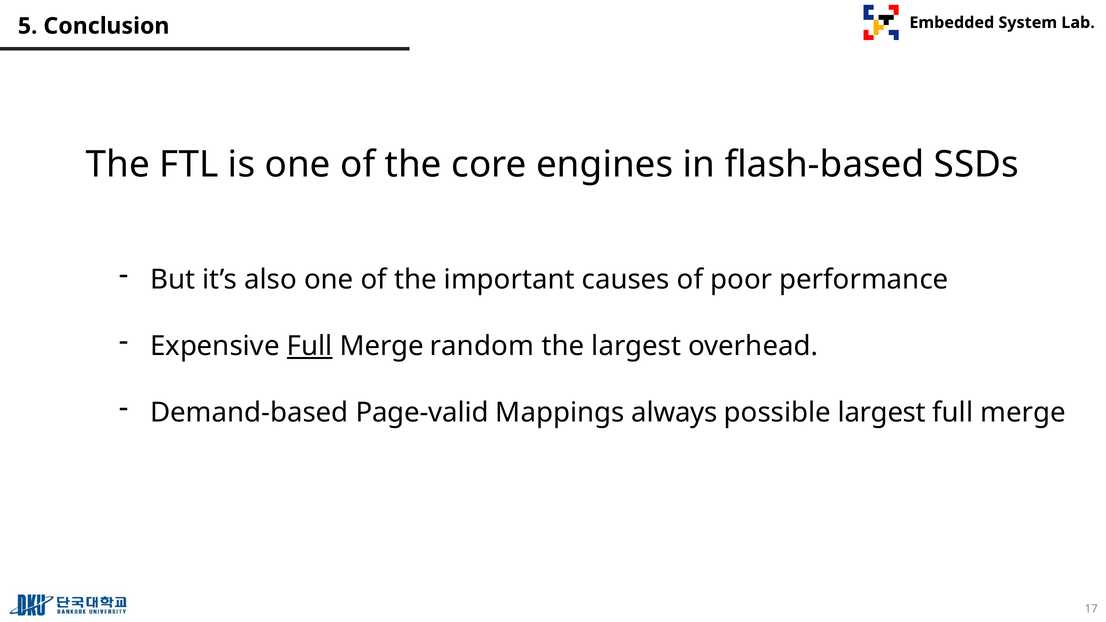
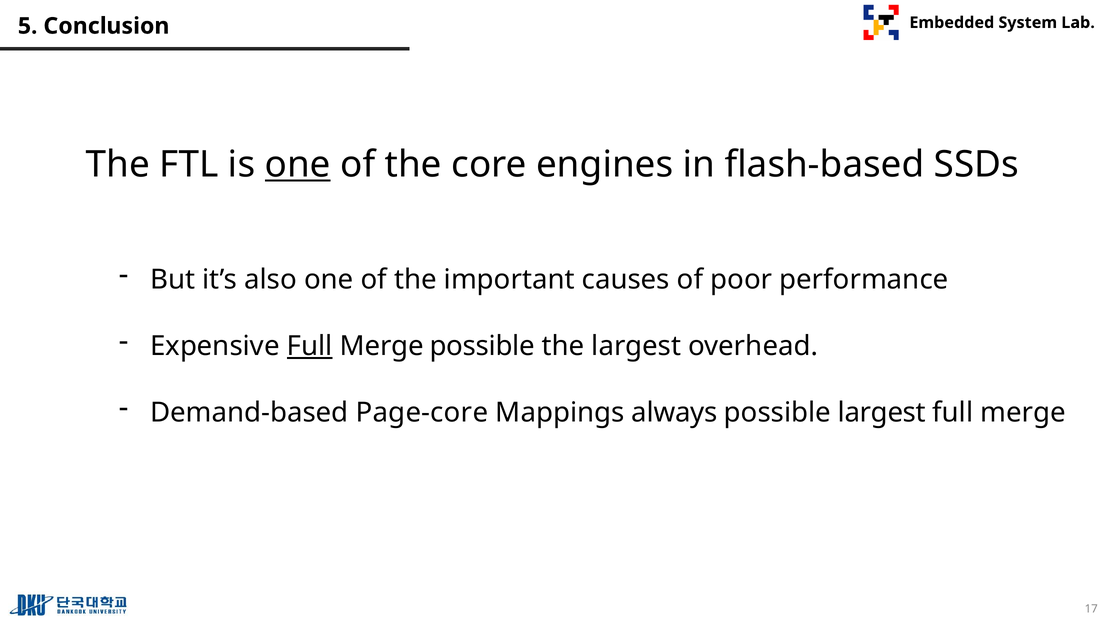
one at (298, 165) underline: none -> present
Merge random: random -> possible
Page-valid: Page-valid -> Page-core
